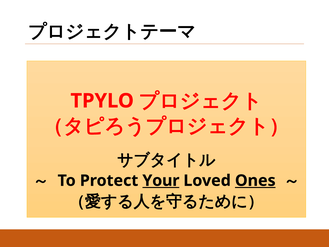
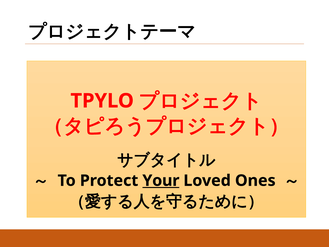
Ones underline: present -> none
